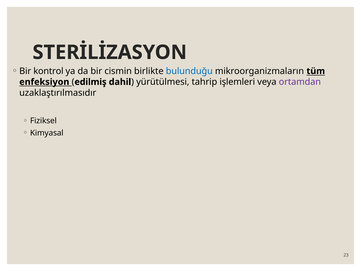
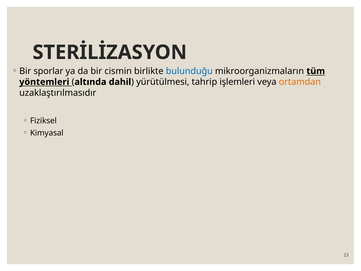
kontrol: kontrol -> sporlar
enfeksiyon: enfeksiyon -> yöntemleri
edilmiş: edilmiş -> altında
ortamdan colour: purple -> orange
